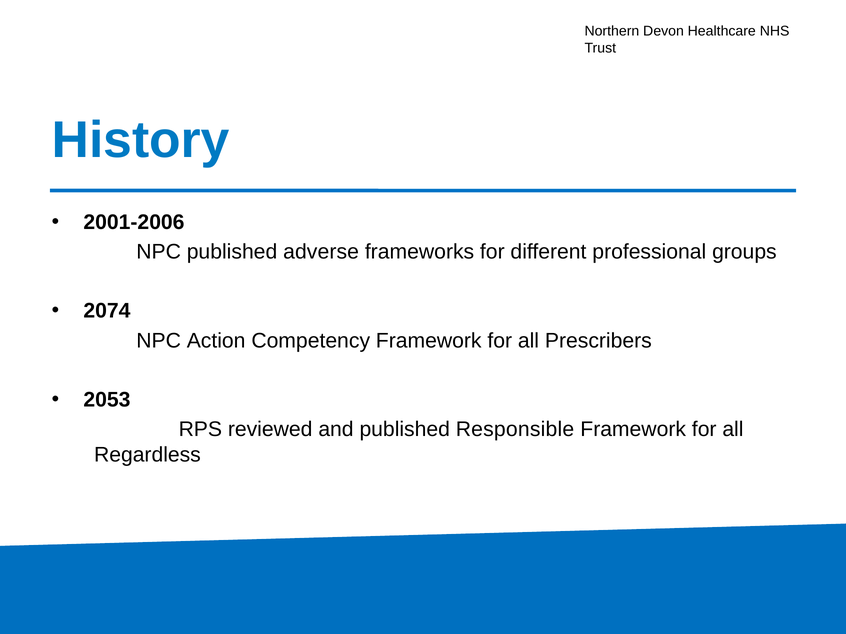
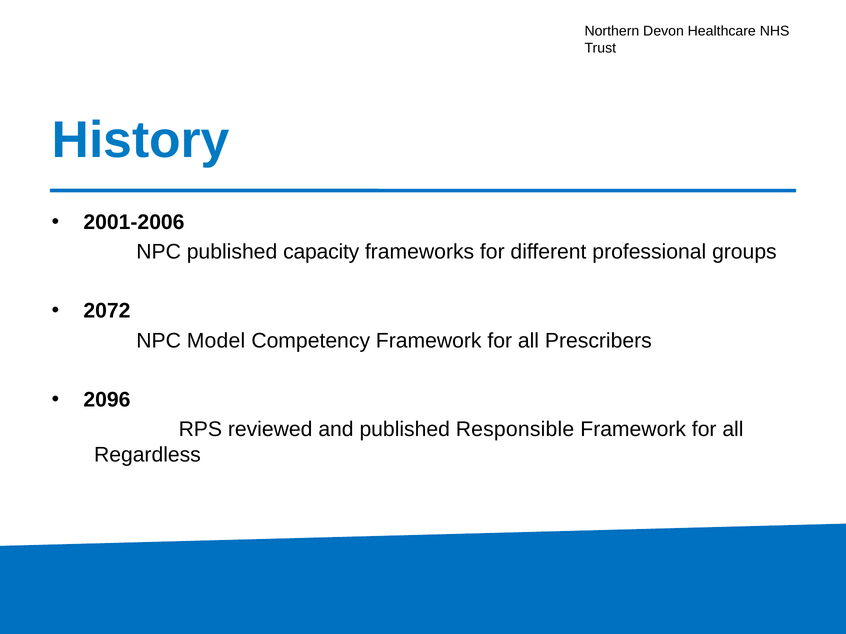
adverse: adverse -> capacity
2074: 2074 -> 2072
Action: Action -> Model
2053: 2053 -> 2096
